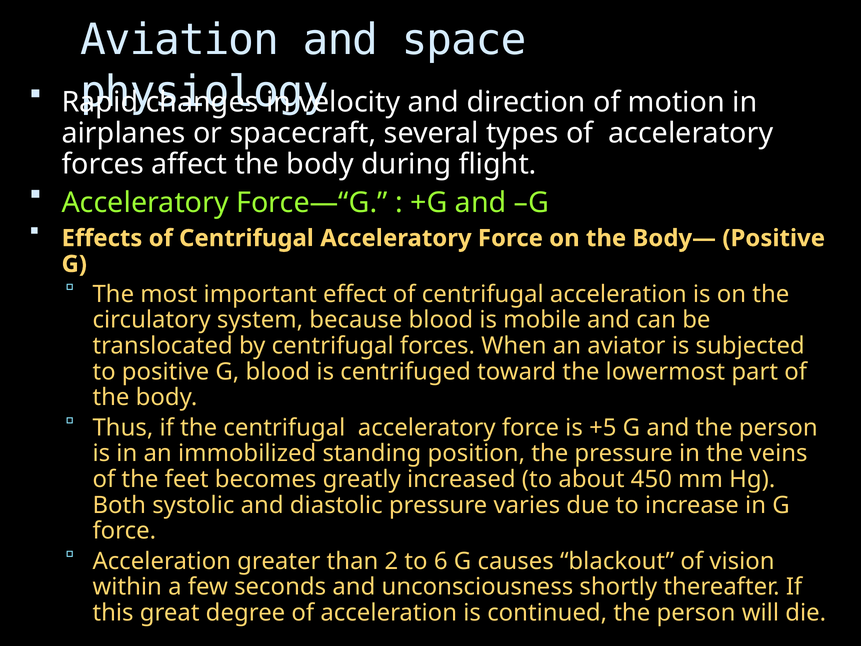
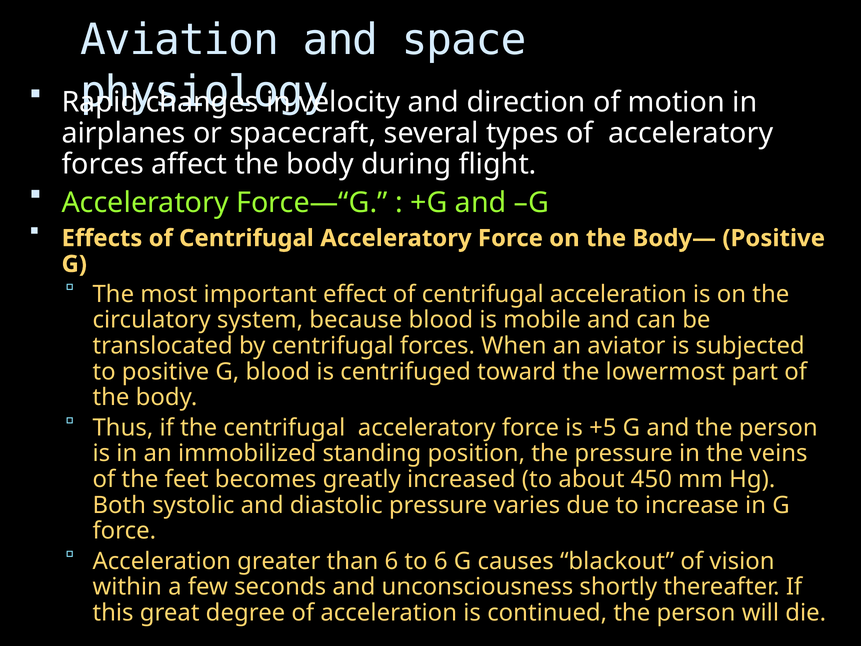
than 2: 2 -> 6
